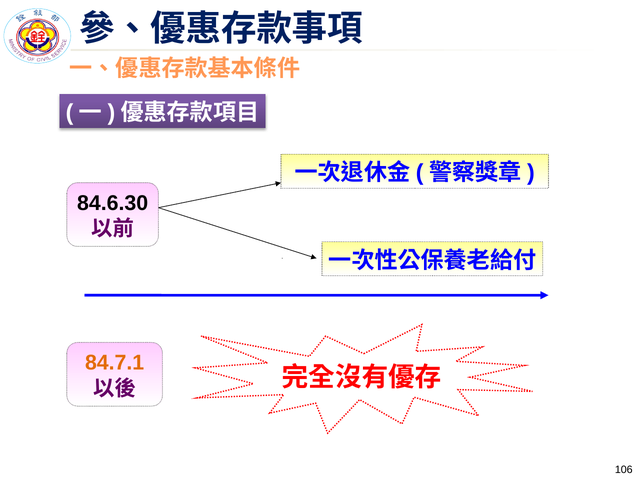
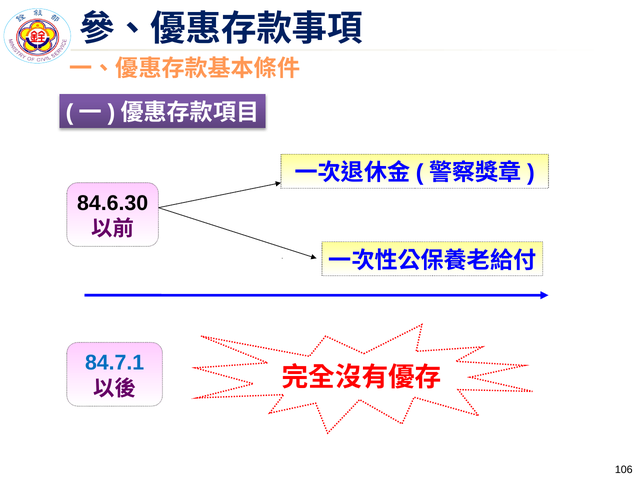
84.7.1 colour: orange -> blue
